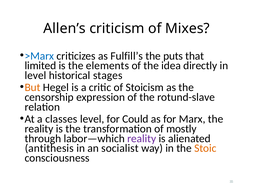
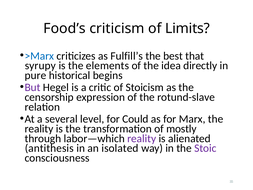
Allen’s: Allen’s -> Food’s
Mixes: Mixes -> Limits
puts: puts -> best
limited: limited -> syrupy
level at (35, 75): level -> pure
stages: stages -> begins
But colour: orange -> purple
classes: classes -> several
socialist: socialist -> isolated
Stoic colour: orange -> purple
